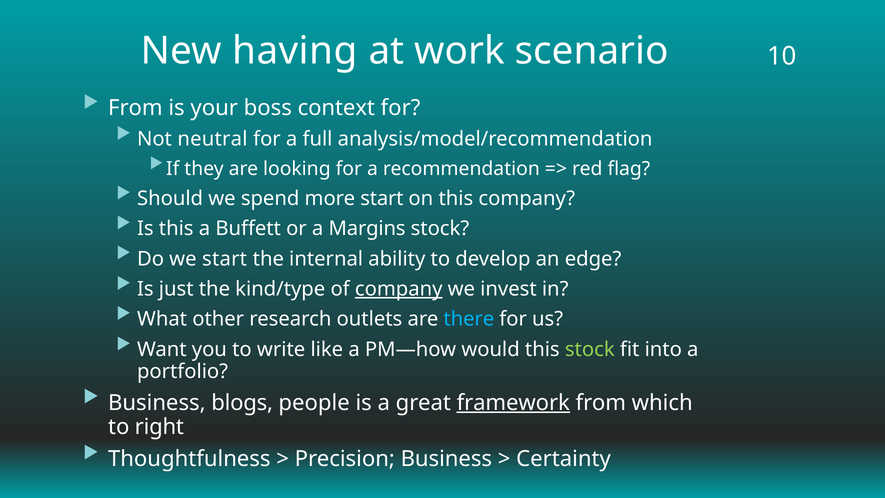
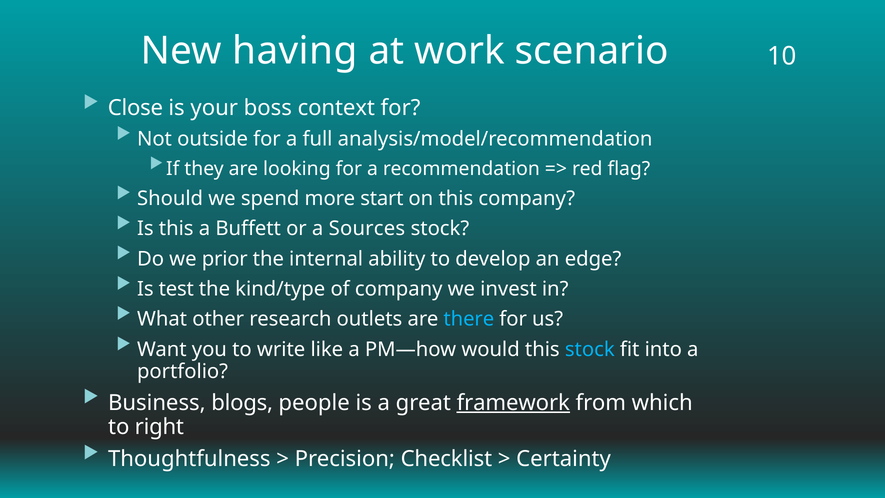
From at (135, 108): From -> Close
neutral: neutral -> outside
Margins: Margins -> Sources
we start: start -> prior
just: just -> test
company at (399, 289) underline: present -> none
stock at (590, 349) colour: light green -> light blue
Precision Business: Business -> Checklist
